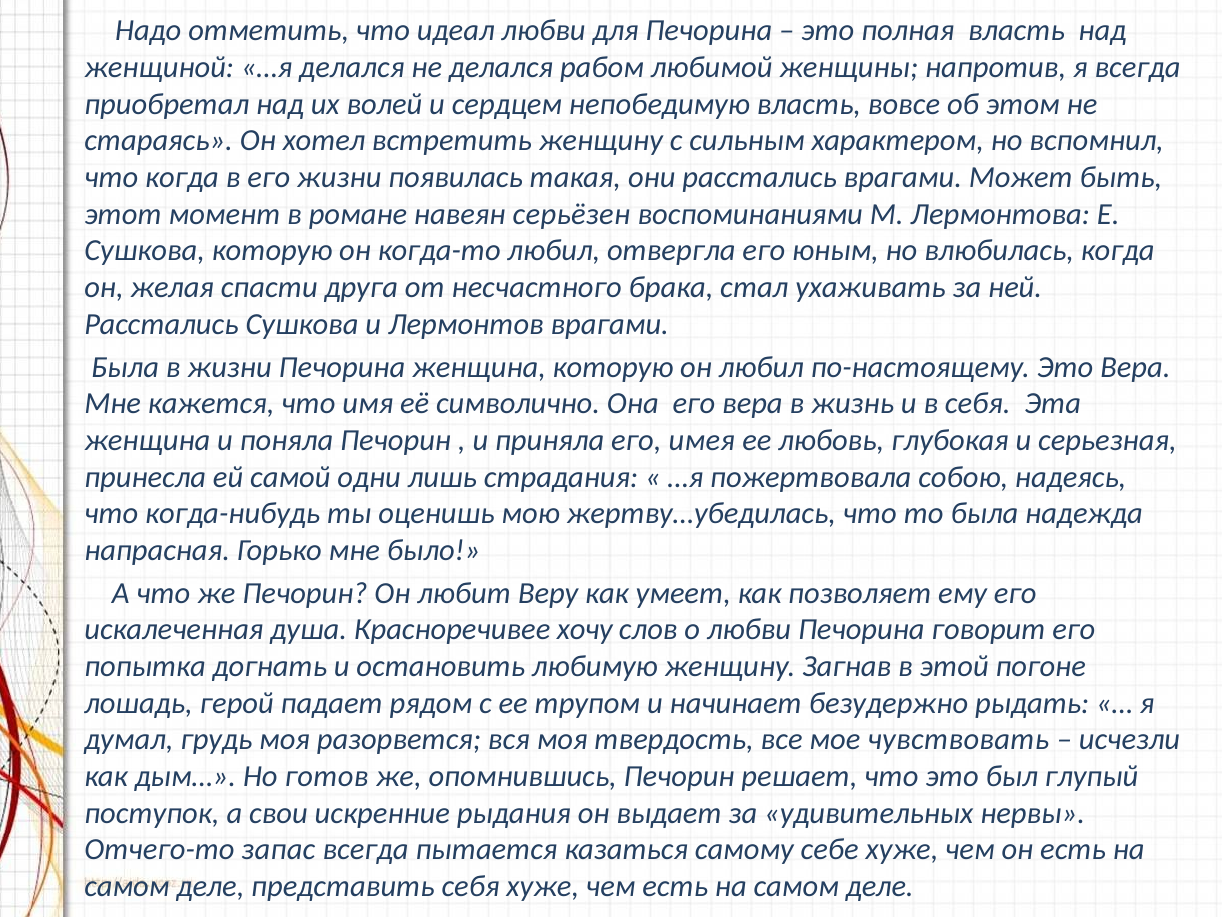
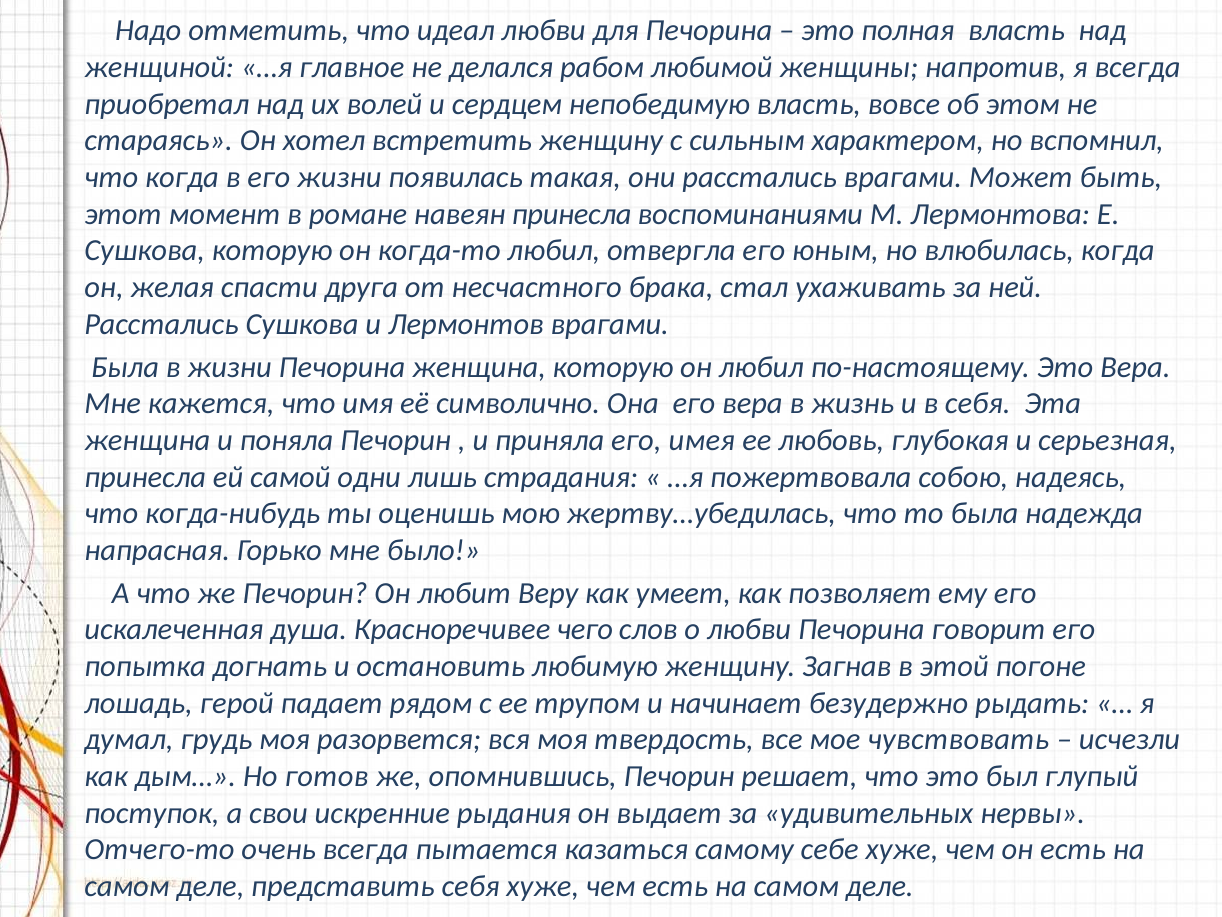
…я делался: делался -> главное
навеян серьёзен: серьёзен -> принесла
хочу: хочу -> чего
запас: запас -> очень
